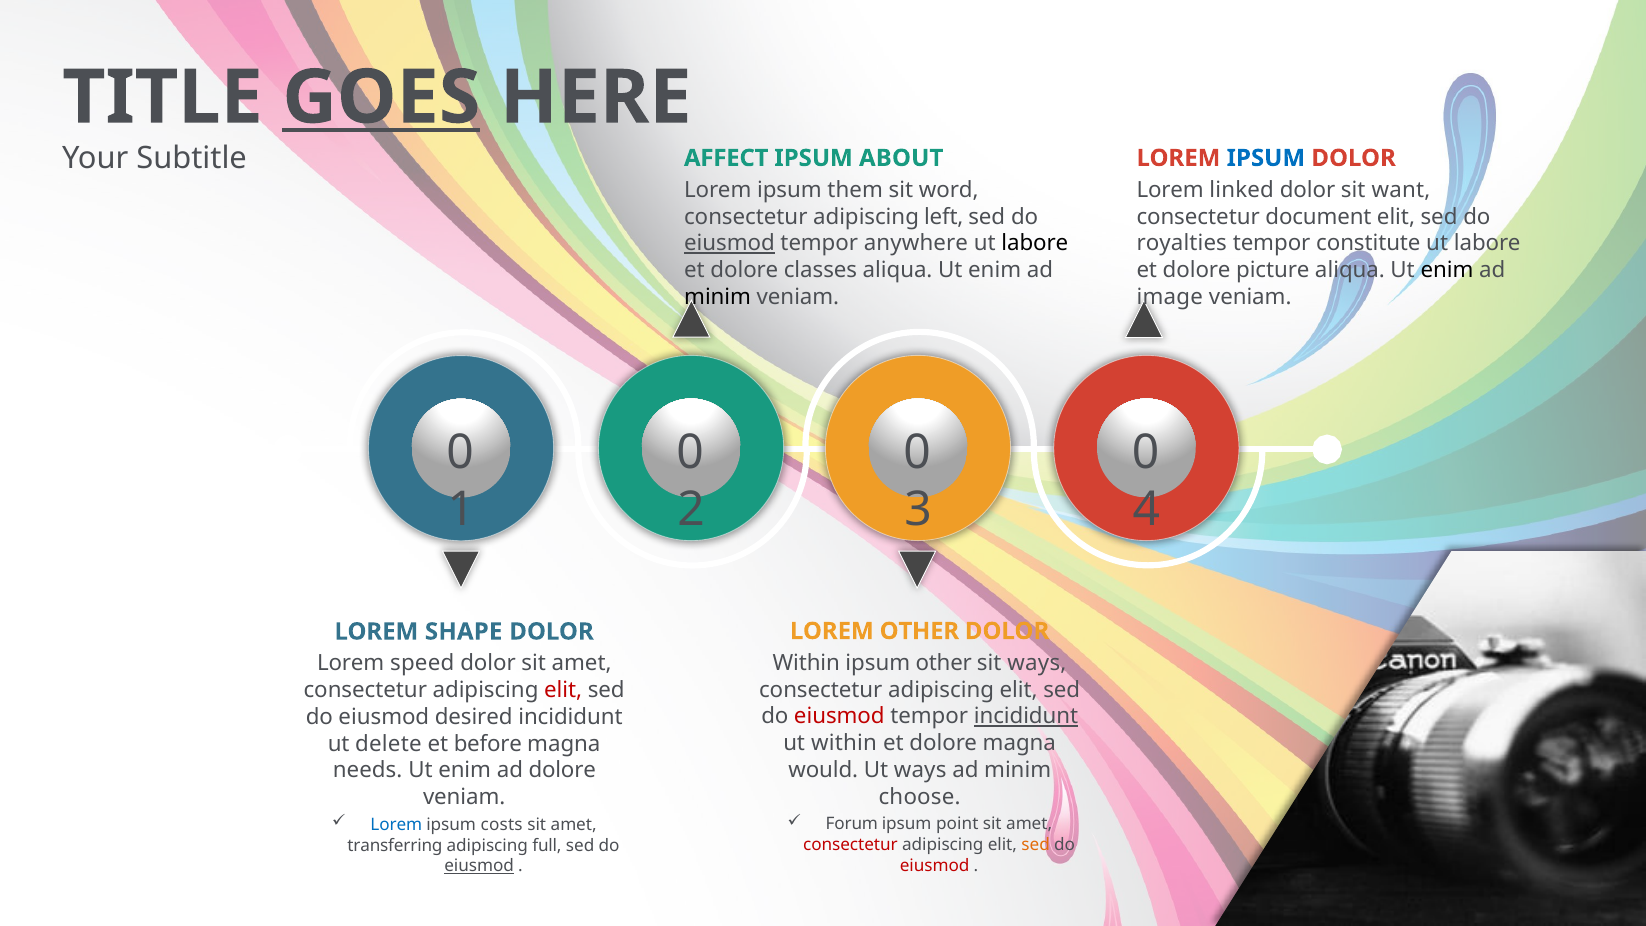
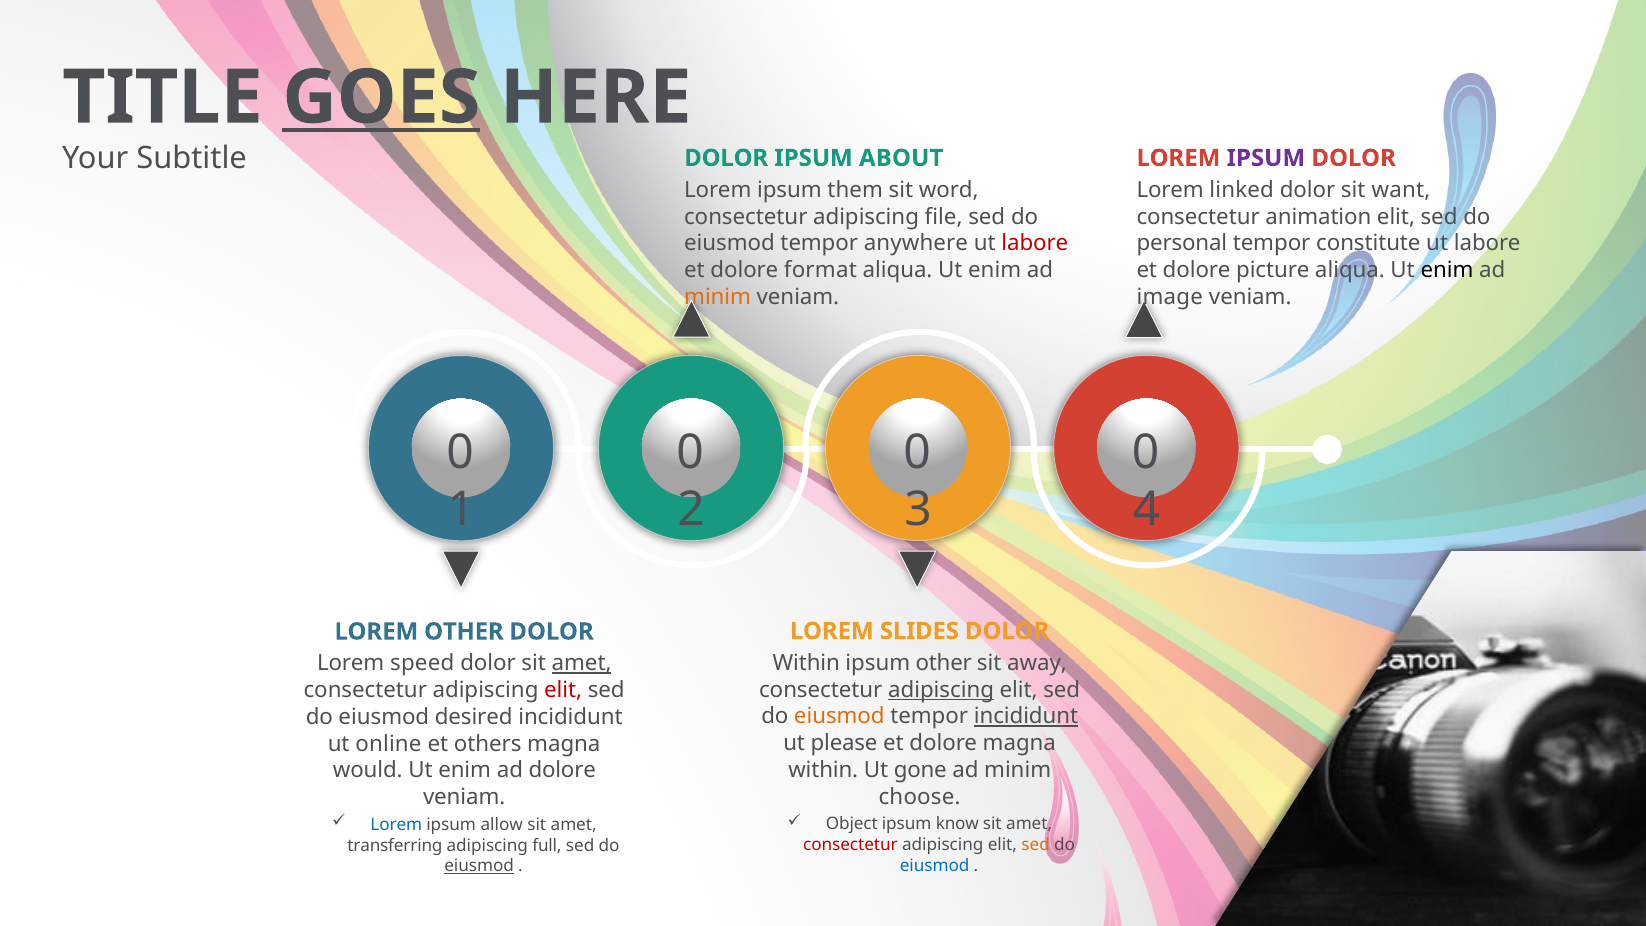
AFFECT at (726, 158): AFFECT -> DOLOR
IPSUM at (1266, 158) colour: blue -> purple
left: left -> file
document: document -> animation
eiusmod at (729, 243) underline: present -> none
labore at (1035, 243) colour: black -> red
royalties: royalties -> personal
classes: classes -> format
minim at (718, 297) colour: black -> orange
LOREM OTHER: OTHER -> SLIDES
LOREM SHAPE: SHAPE -> OTHER
sit ways: ways -> away
amet at (582, 663) underline: none -> present
adipiscing at (941, 690) underline: none -> present
eiusmod at (839, 716) colour: red -> orange
ut within: within -> please
delete: delete -> online
before: before -> others
would at (823, 770): would -> within
Ut ways: ways -> gone
needs: needs -> would
Forum: Forum -> Object
point: point -> know
costs: costs -> allow
eiusmod at (935, 865) colour: red -> blue
